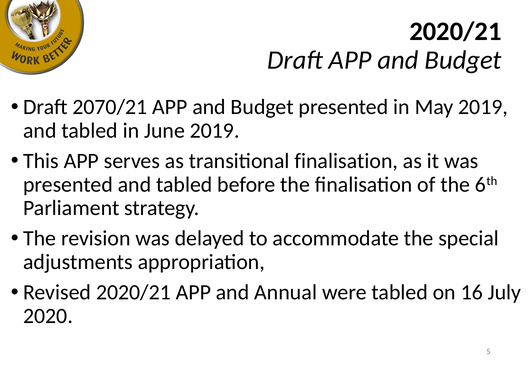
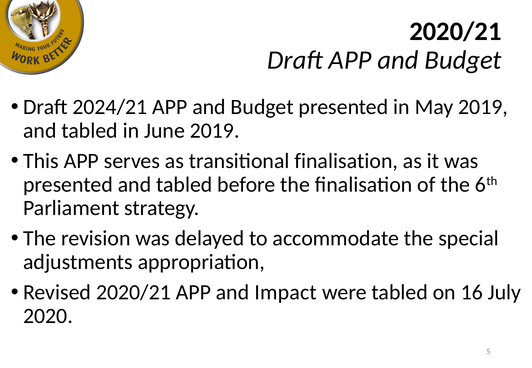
2070/21: 2070/21 -> 2024/21
Annual: Annual -> Impact
